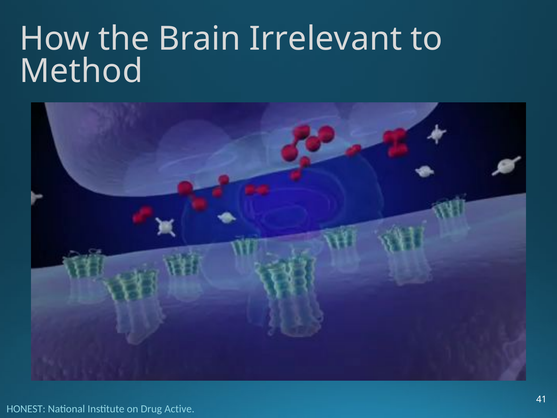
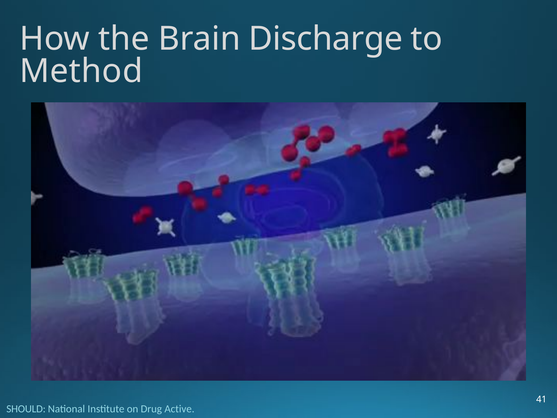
Irrelevant: Irrelevant -> Discharge
HONEST: HONEST -> SHOULD
